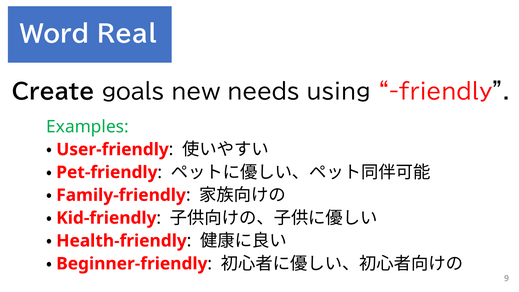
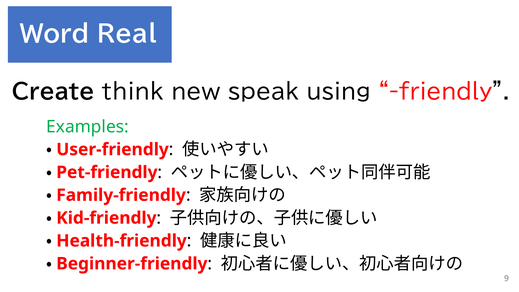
goals: goals -> think
needs: needs -> speak
